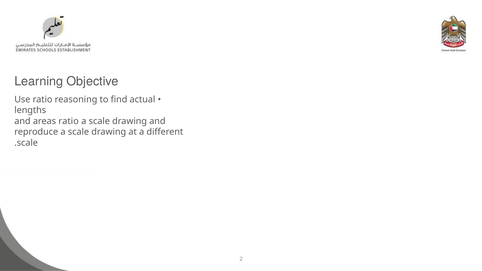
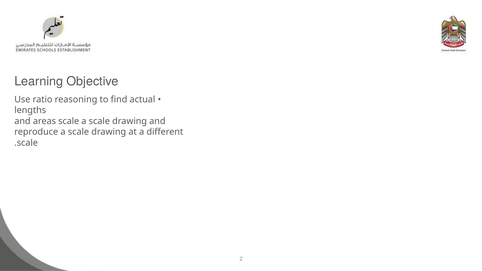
areas ratio: ratio -> scale
